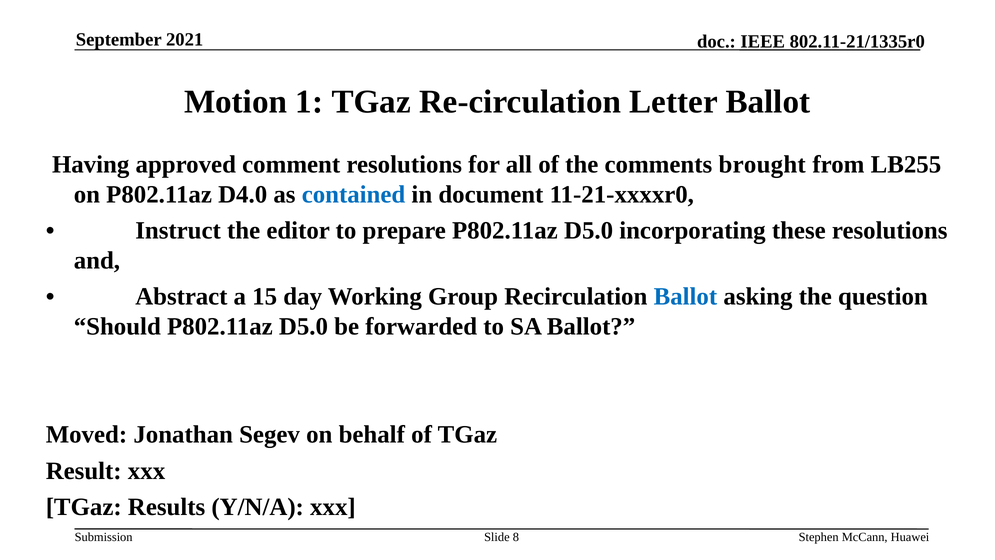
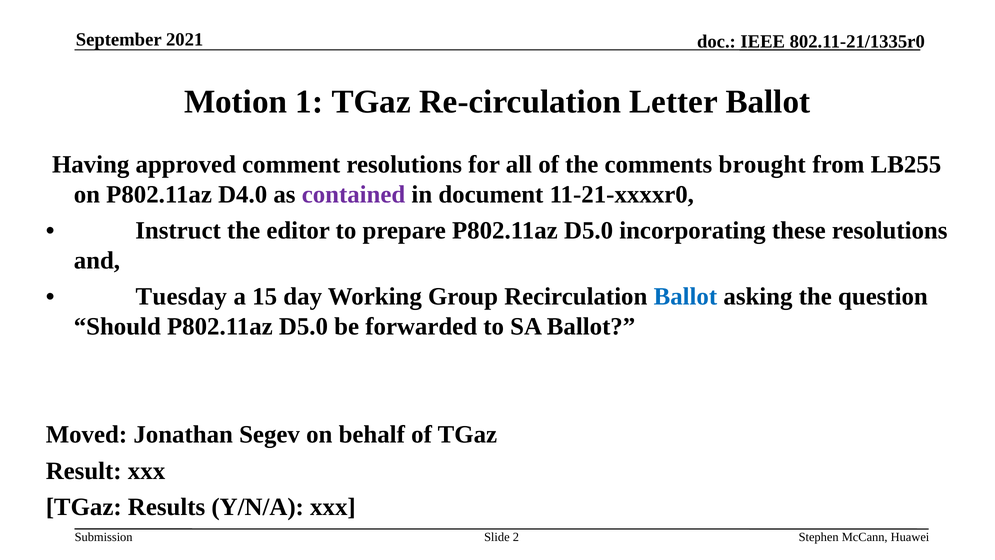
contained colour: blue -> purple
Abstract: Abstract -> Tuesday
8: 8 -> 2
